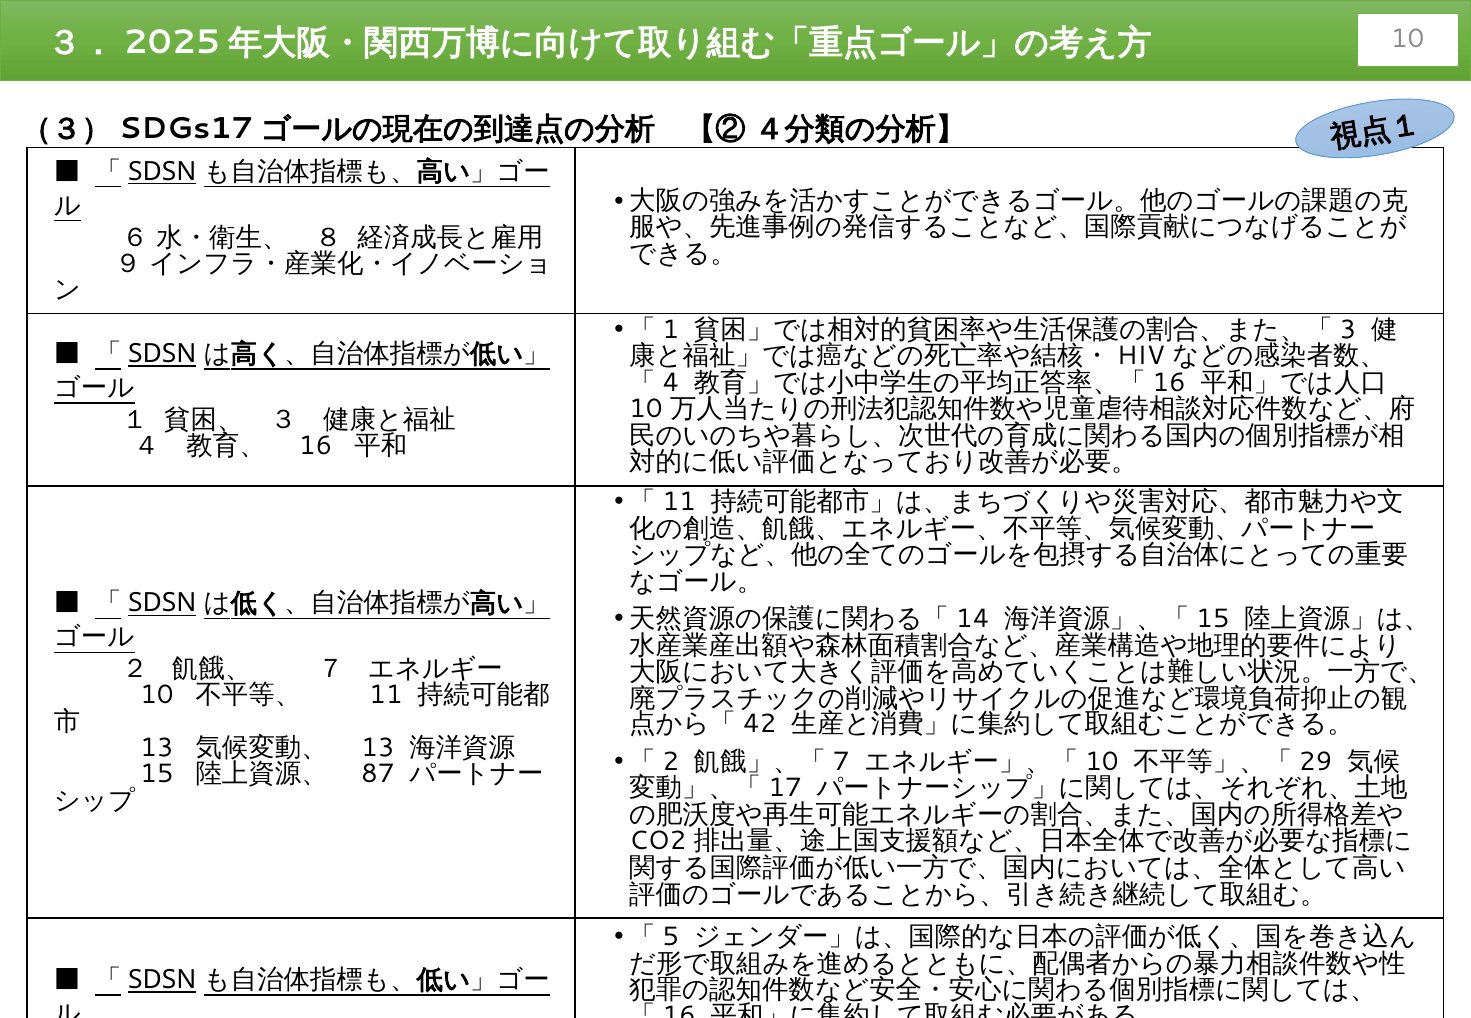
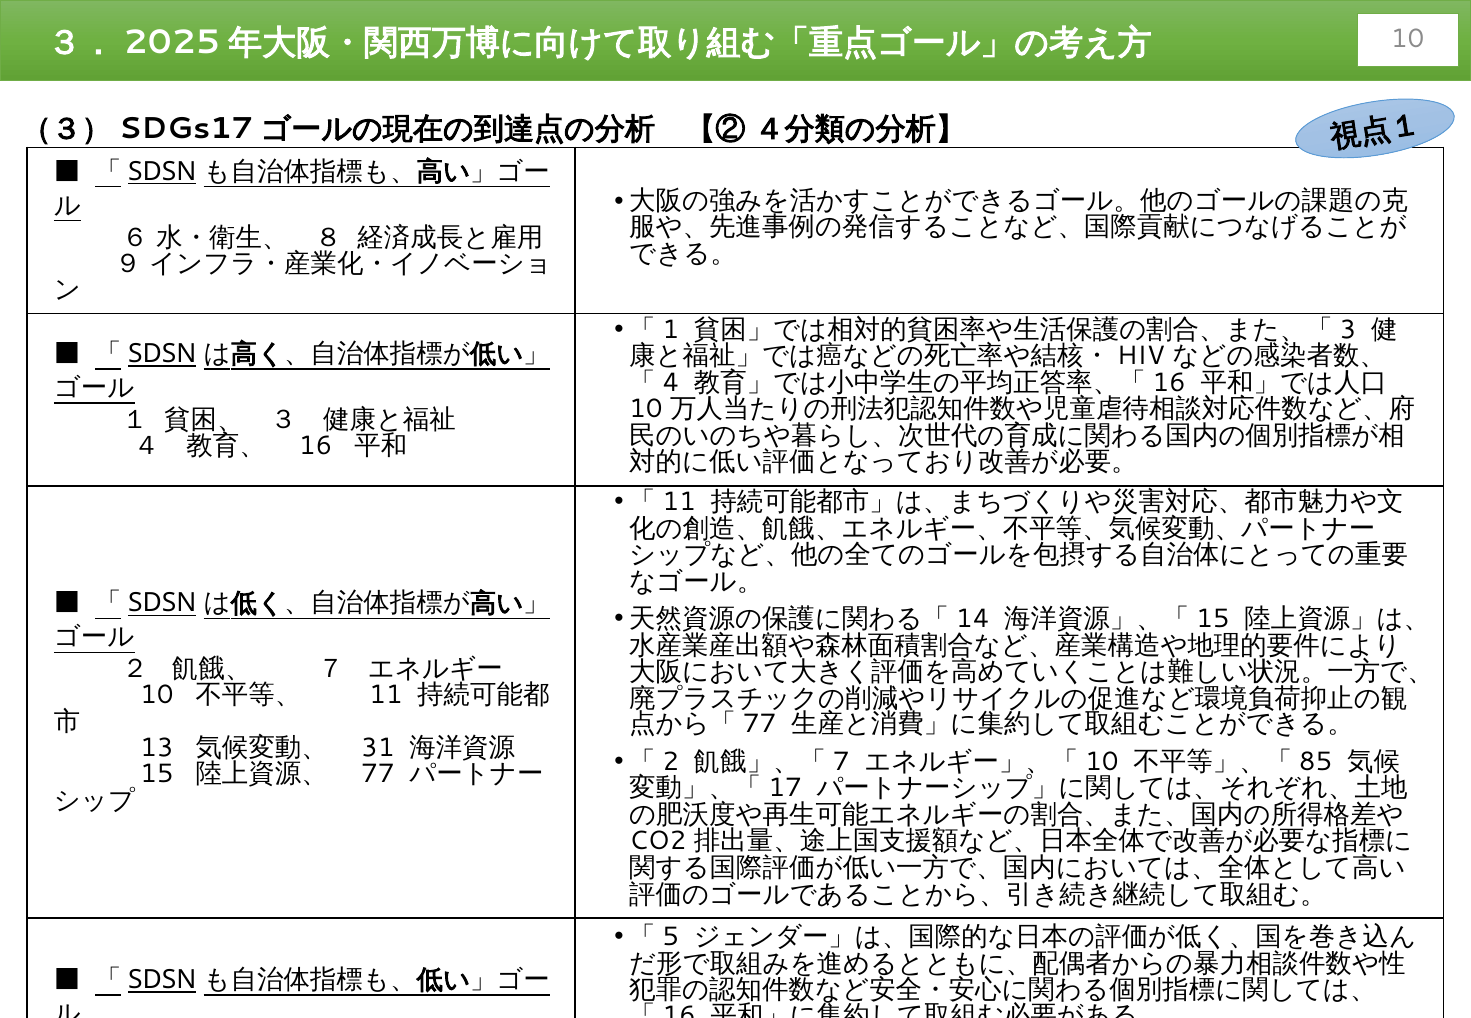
42 at (760, 724): 42 -> 77
13 at (378, 748): 13 -> 31
29: 29 -> 85
87 at (378, 774): 87 -> 77
